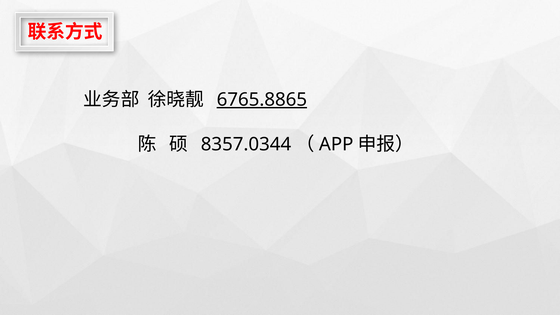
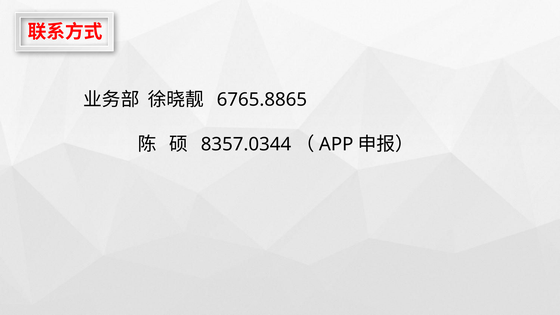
6765.8865 underline: present -> none
